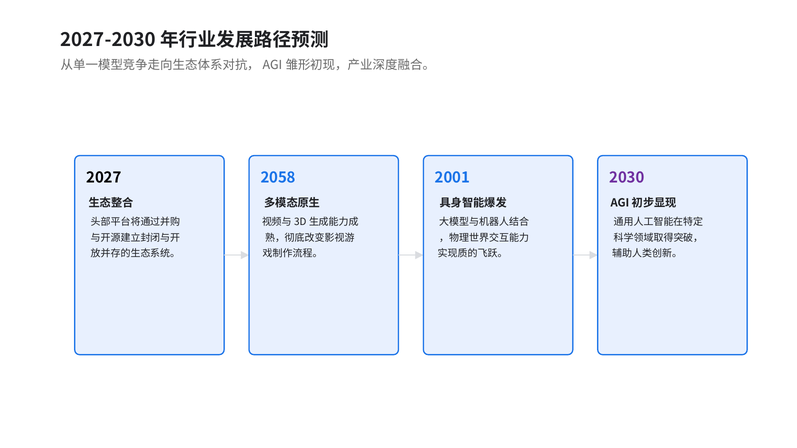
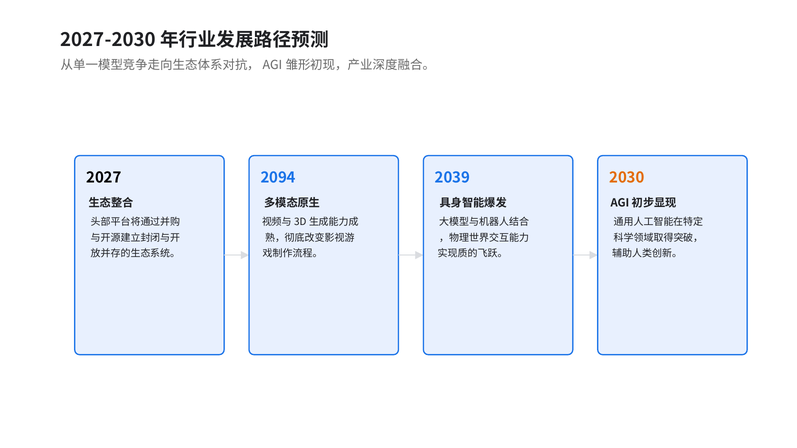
2058: 2058 -> 2094
2001: 2001 -> 2039
2030 colour: purple -> orange
